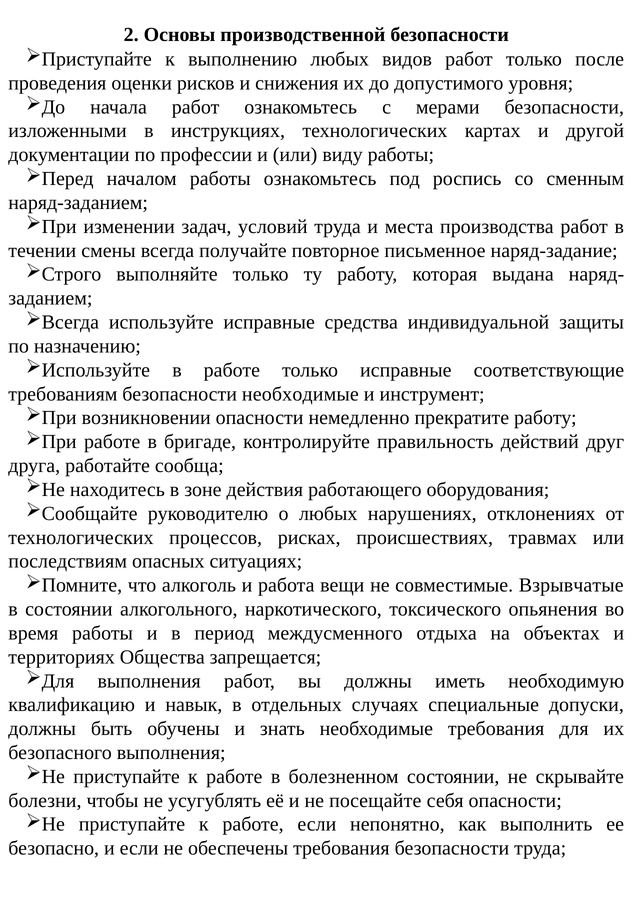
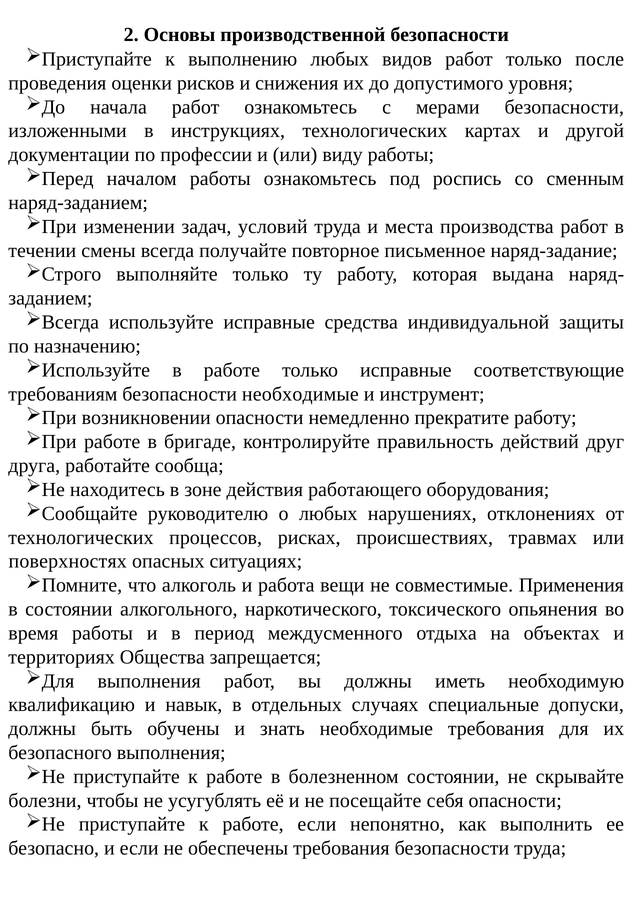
последствиям: последствиям -> поверхностях
Взрывчатые: Взрывчатые -> Применения
